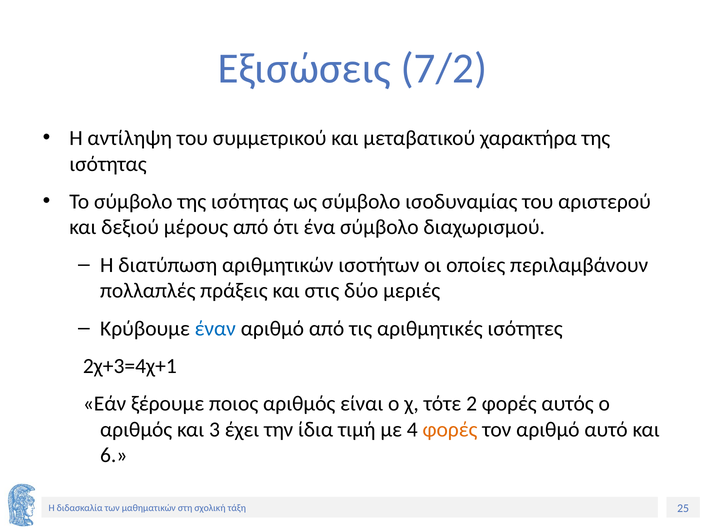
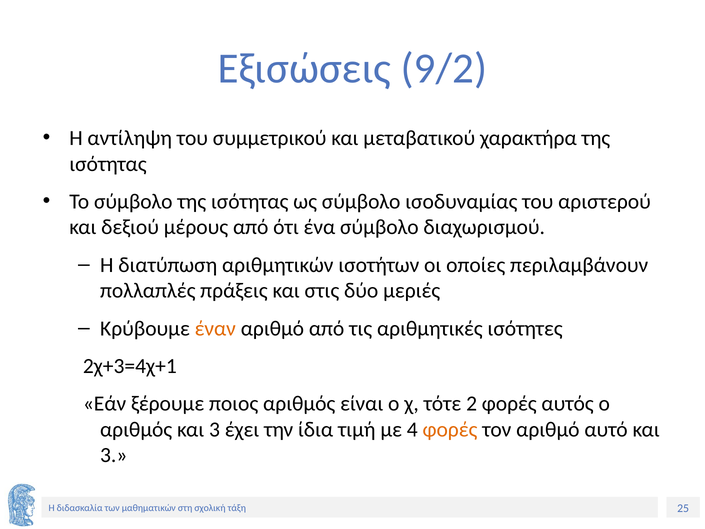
7/2: 7/2 -> 9/2
έναν colour: blue -> orange
6 at (114, 455): 6 -> 3
